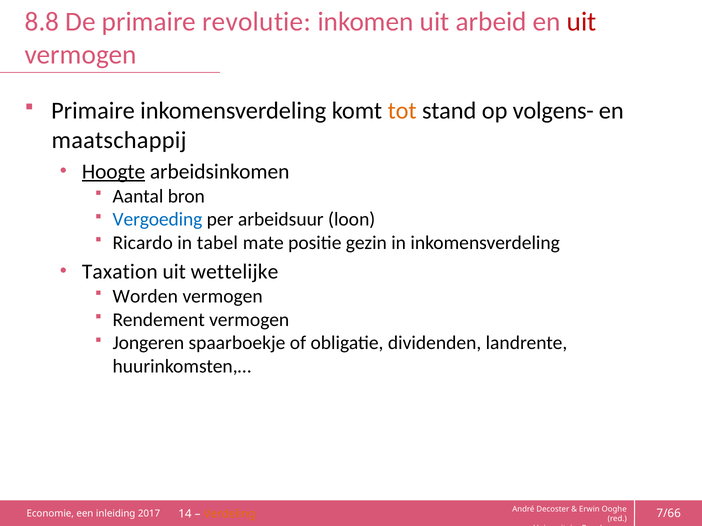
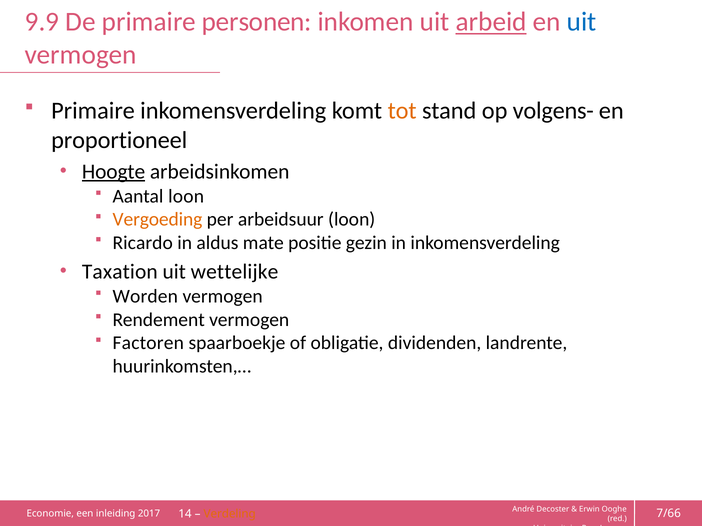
8.8: 8.8 -> 9.9
revolutie: revolutie -> personen
arbeid underline: none -> present
uit at (582, 22) colour: red -> blue
maatschappij: maatschappij -> proportioneel
Aantal bron: bron -> loon
Vergoeding colour: blue -> orange
tabel: tabel -> aldus
Jongeren: Jongeren -> Factoren
